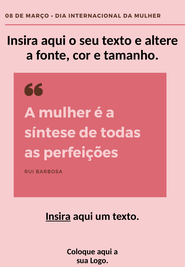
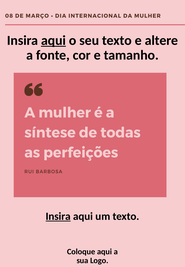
aqui at (53, 40) underline: none -> present
